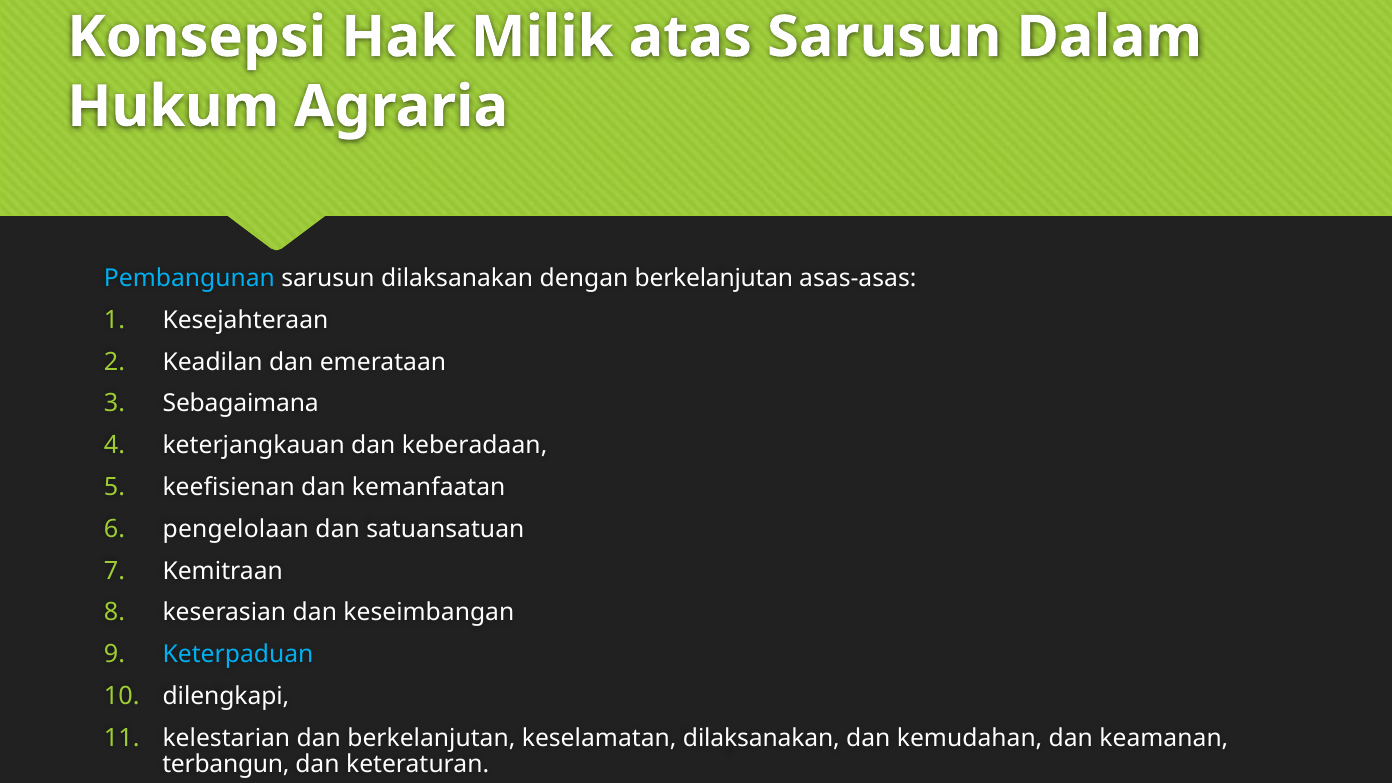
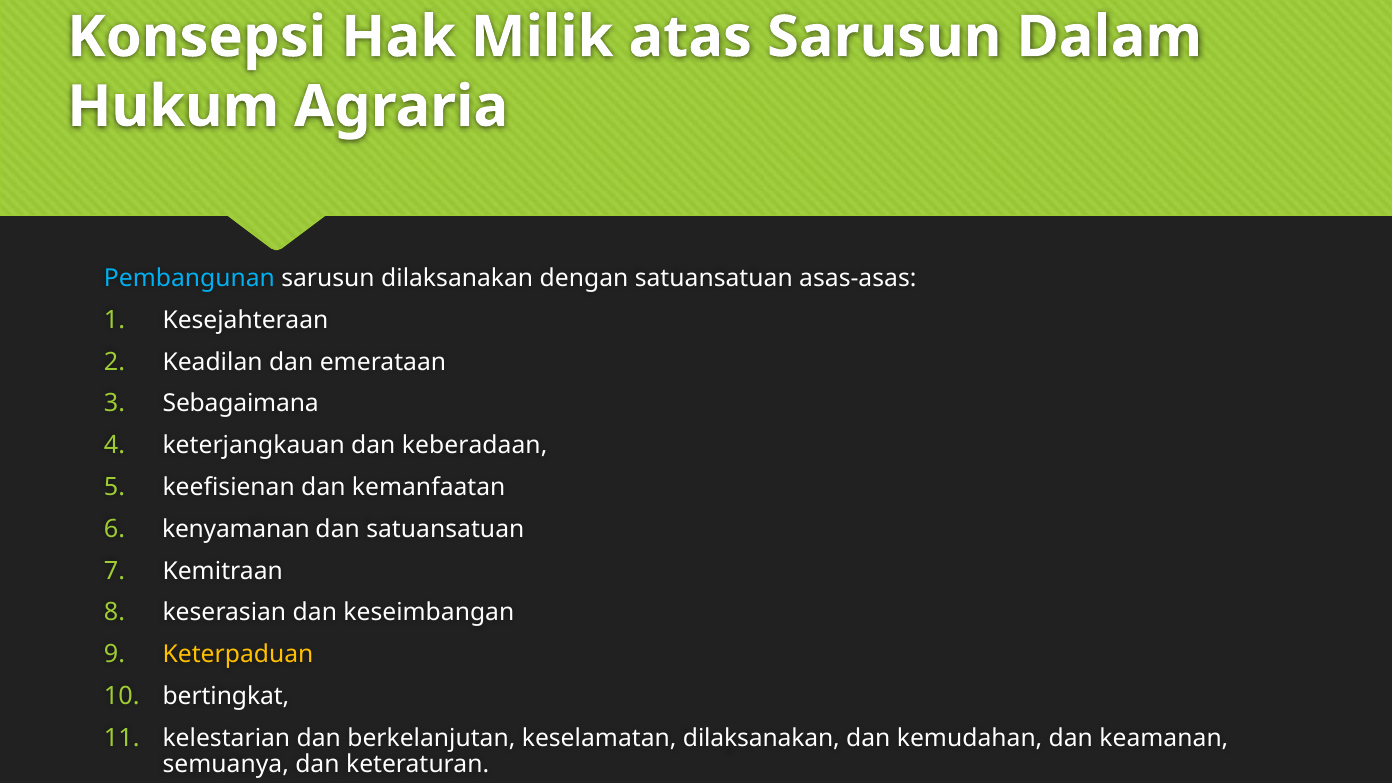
dengan berkelanjutan: berkelanjutan -> satuansatuan
pengelolaan: pengelolaan -> kenyamanan
Keterpaduan colour: light blue -> yellow
dilengkapi: dilengkapi -> bertingkat
terbangun: terbangun -> semuanya
